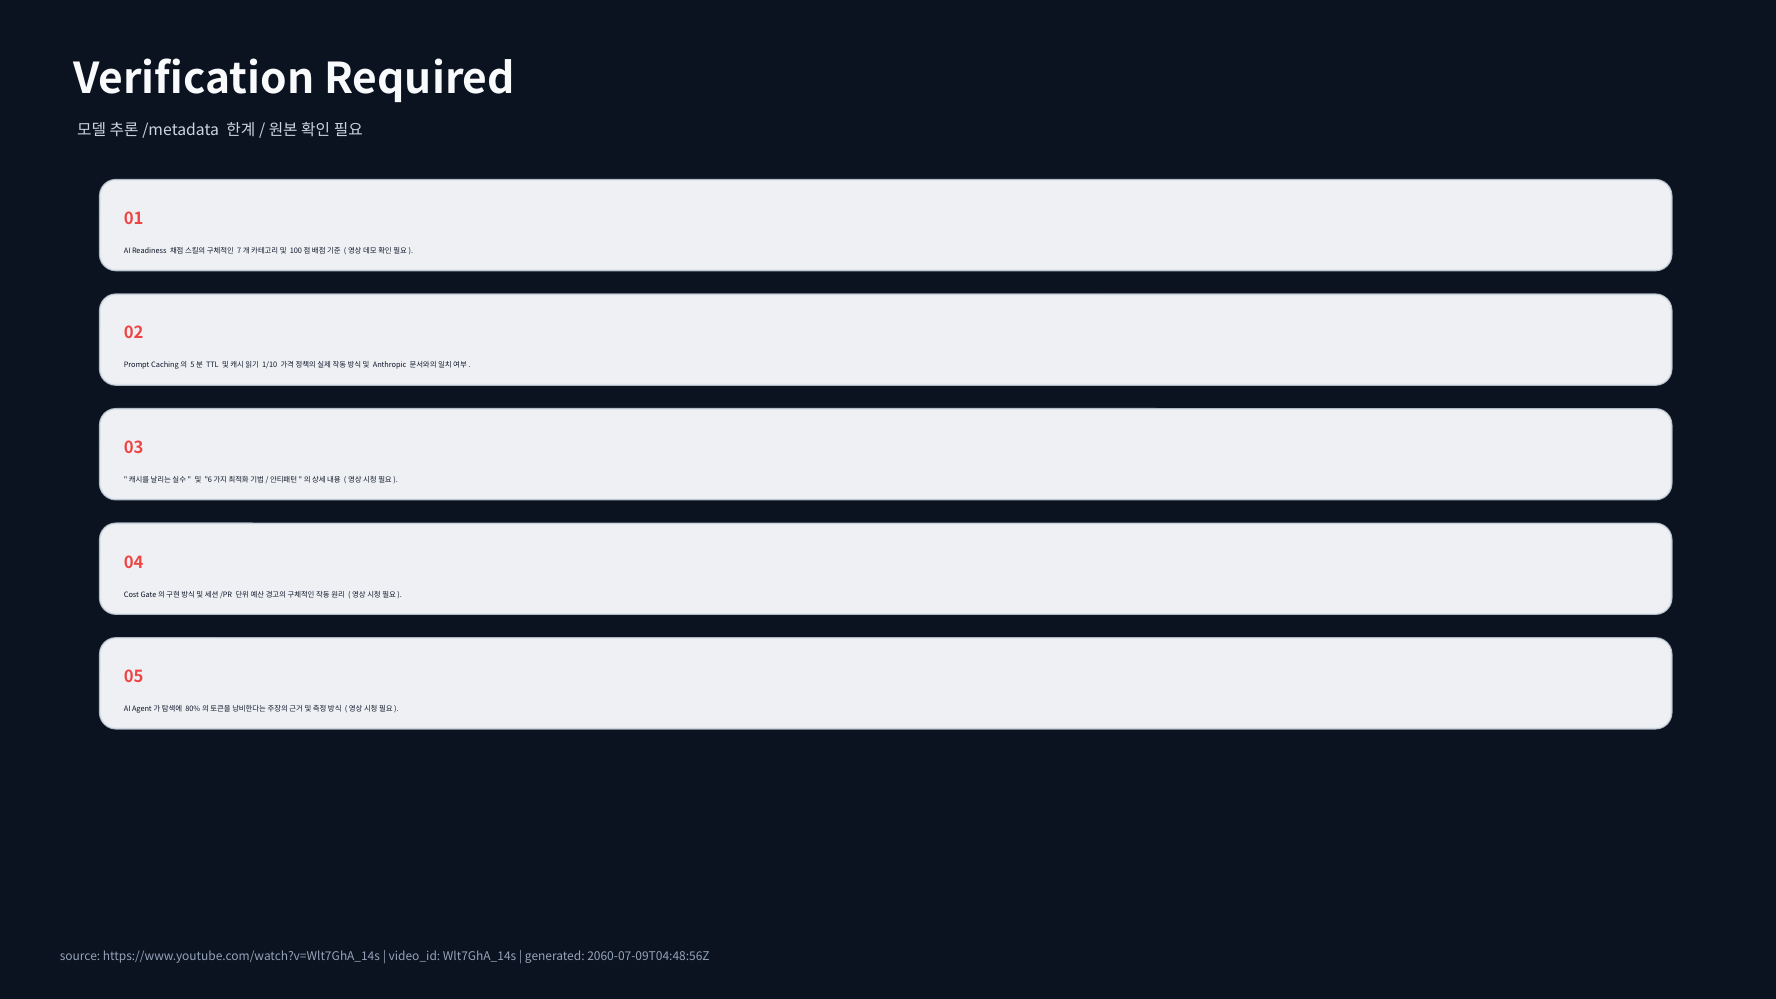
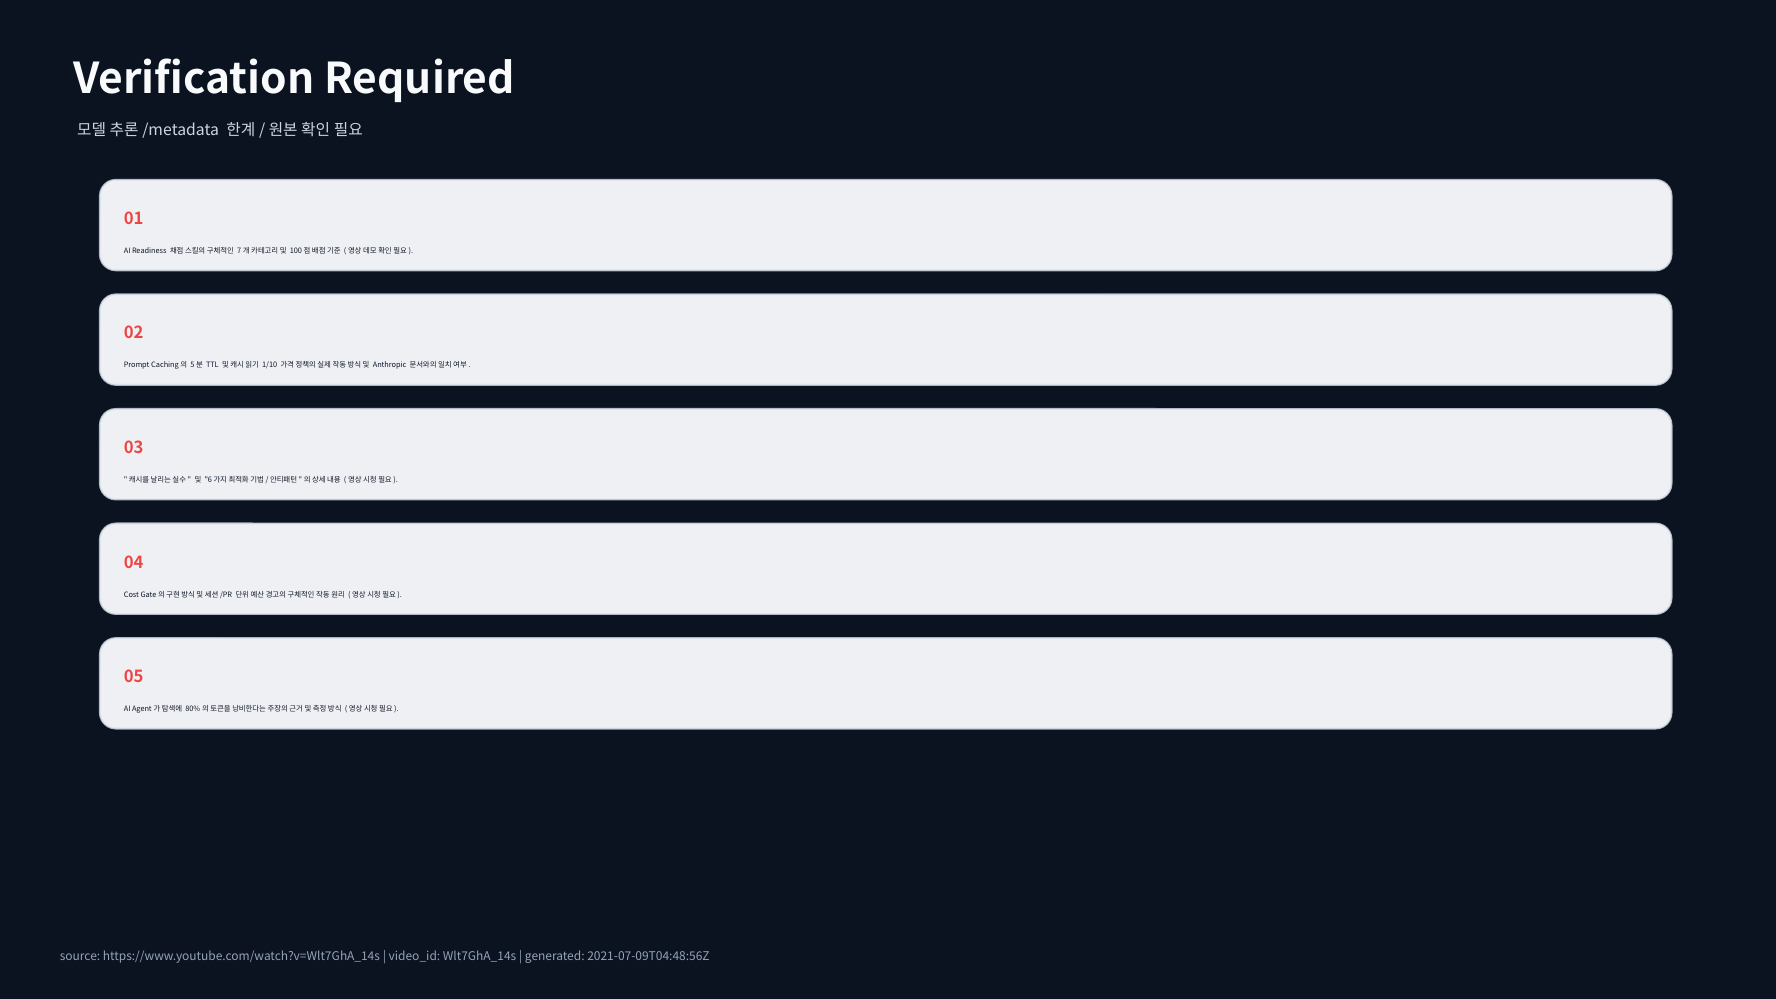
2060-07-09T04:48:56Z: 2060-07-09T04:48:56Z -> 2021-07-09T04:48:56Z
